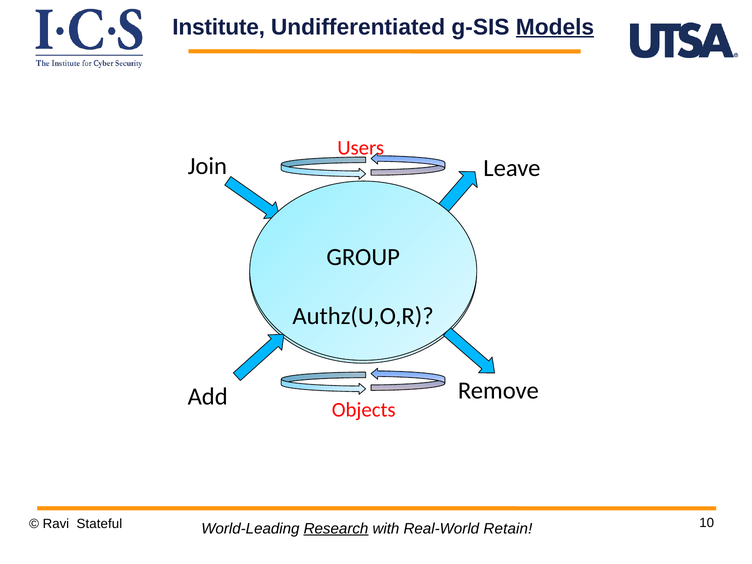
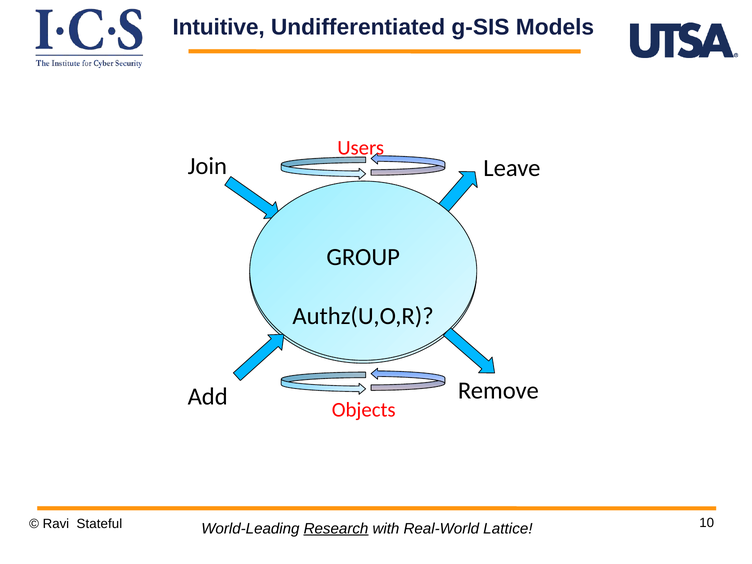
Institute: Institute -> Intuitive
Models underline: present -> none
Retain: Retain -> Lattice
